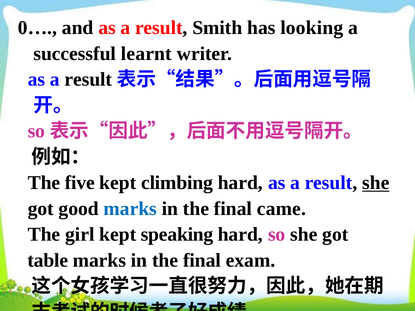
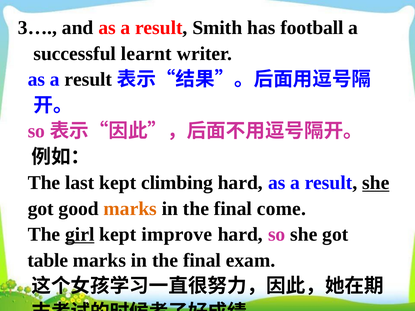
0…: 0… -> 3…
looking: looking -> football
five: five -> last
marks at (130, 209) colour: blue -> orange
came: came -> come
girl underline: none -> present
speaking: speaking -> improve
